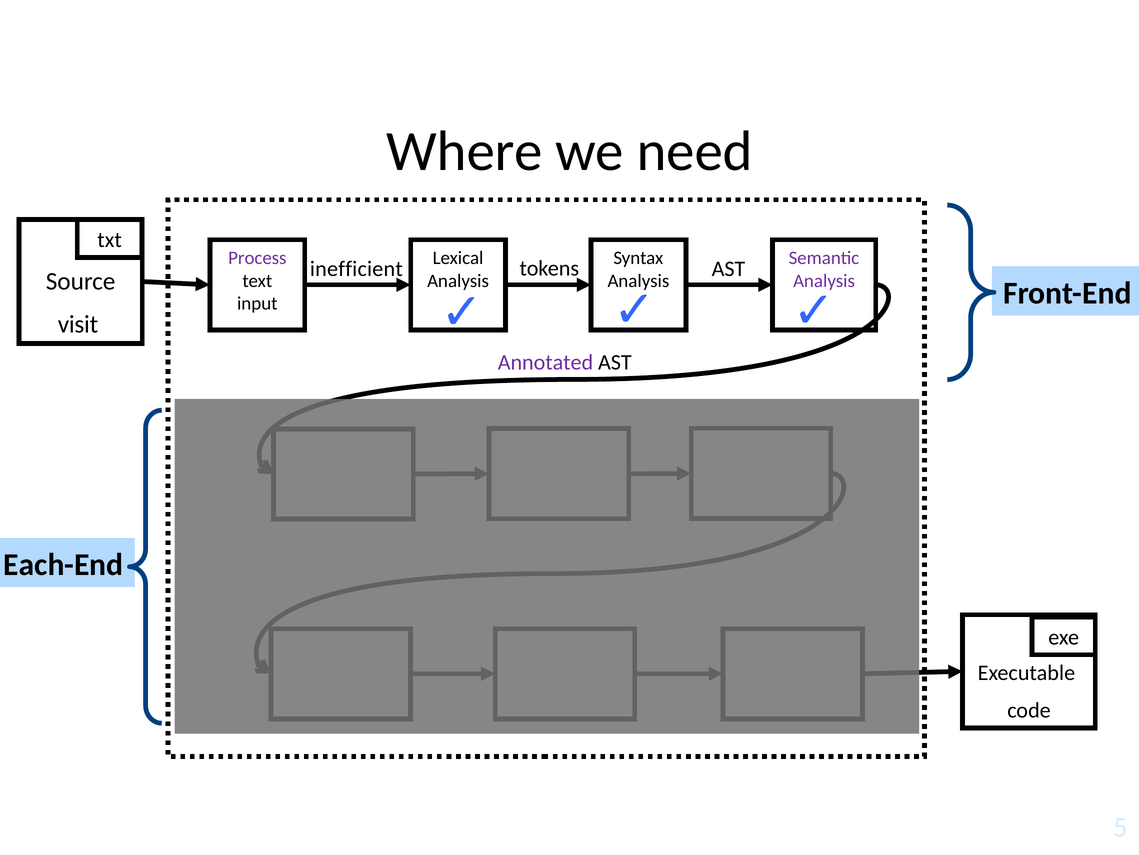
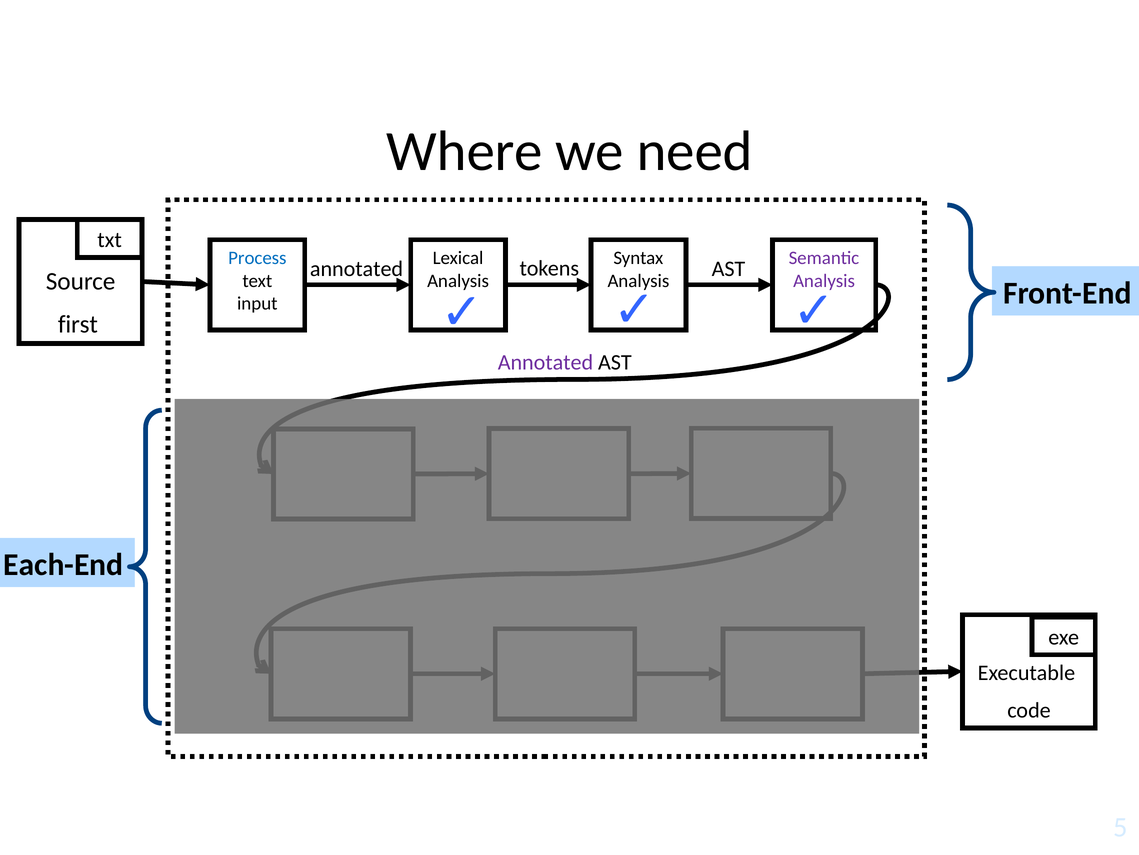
Process colour: purple -> blue
inefficient at (356, 269): inefficient -> annotated
visit: visit -> first
